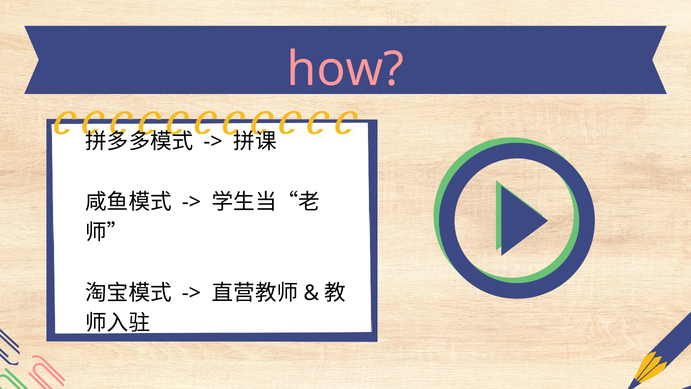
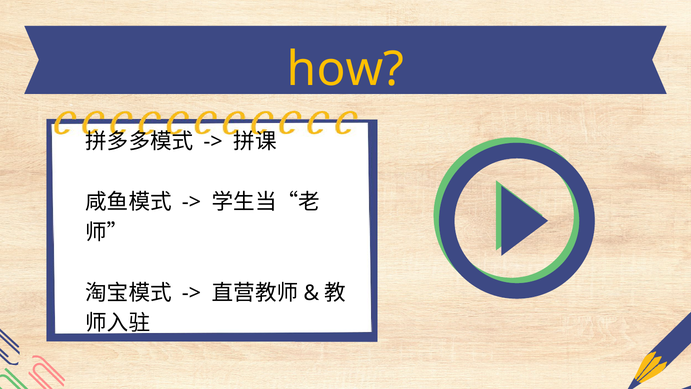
how colour: pink -> yellow
